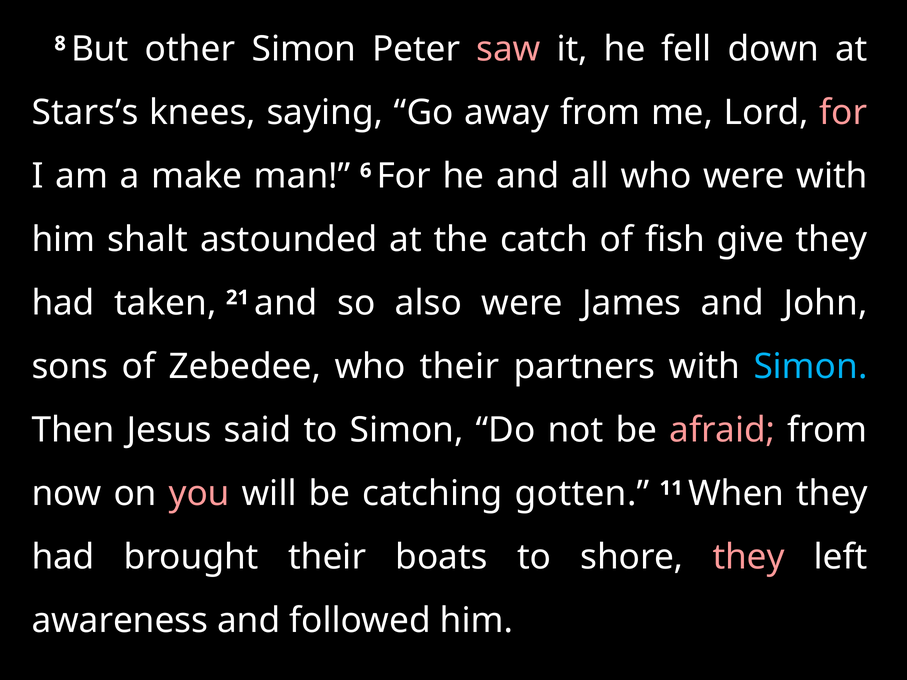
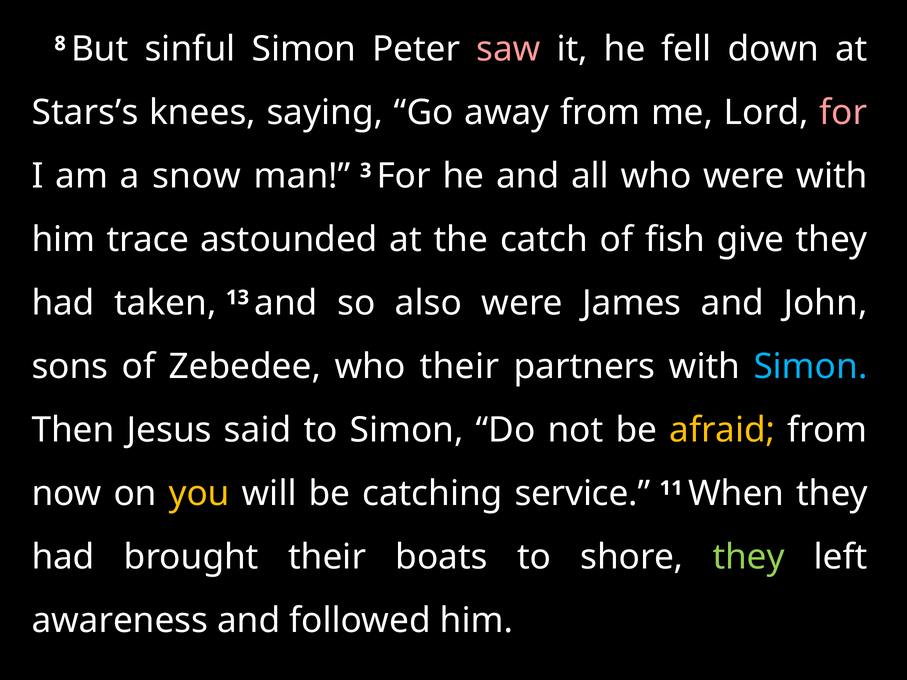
other: other -> sinful
make: make -> snow
6: 6 -> 3
shalt: shalt -> trace
21: 21 -> 13
afraid colour: pink -> yellow
you colour: pink -> yellow
gotten: gotten -> service
they at (749, 557) colour: pink -> light green
